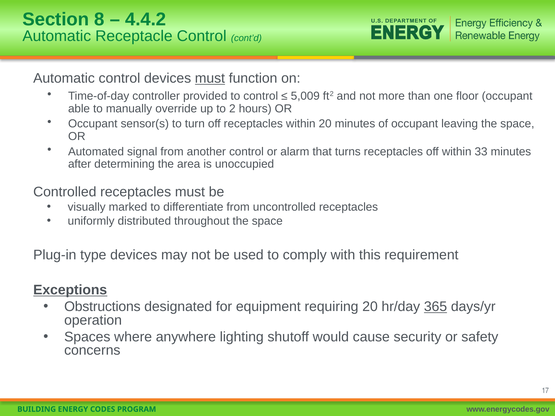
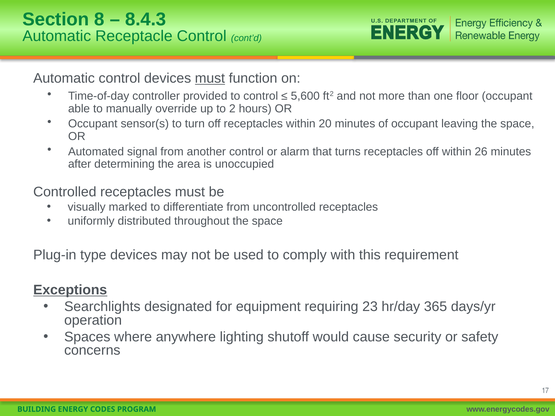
4.4.2: 4.4.2 -> 8.4.3
5,009: 5,009 -> 5,600
33: 33 -> 26
Obstructions: Obstructions -> Searchlights
requiring 20: 20 -> 23
365 underline: present -> none
